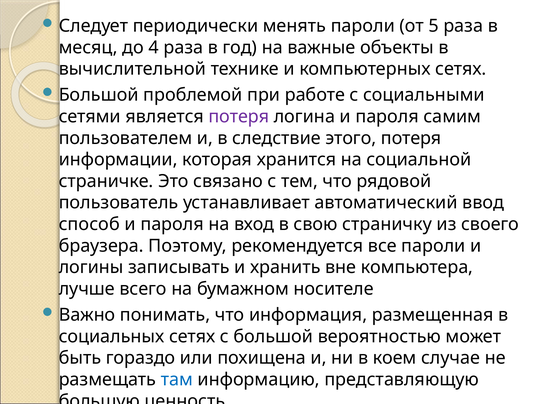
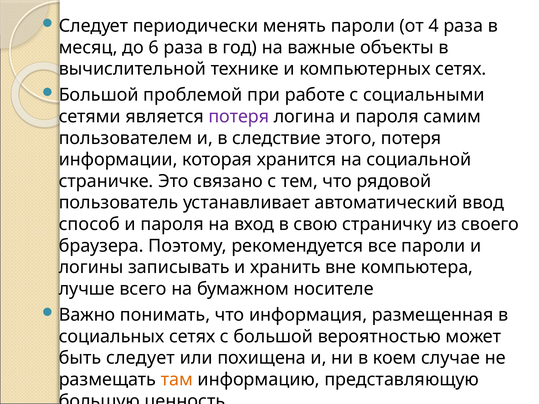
5: 5 -> 4
4: 4 -> 6
быть гораздо: гораздо -> следует
там colour: blue -> orange
